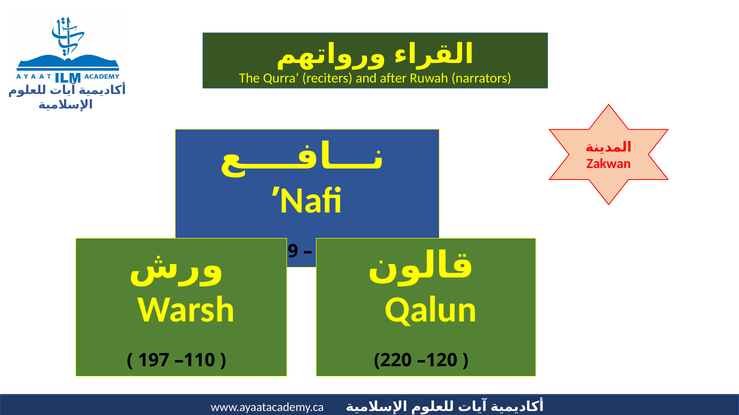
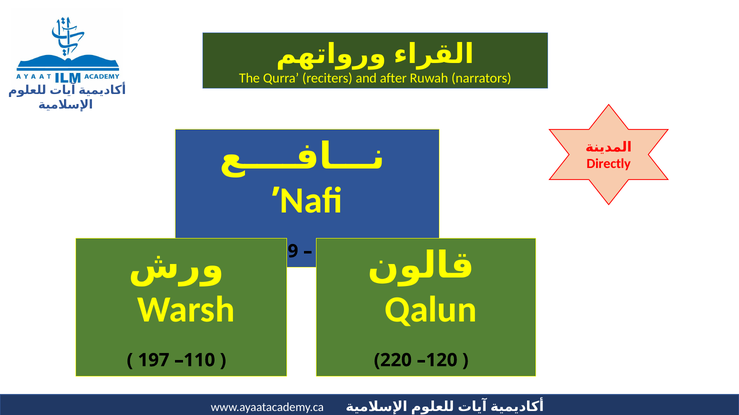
Zakwan: Zakwan -> Directly
